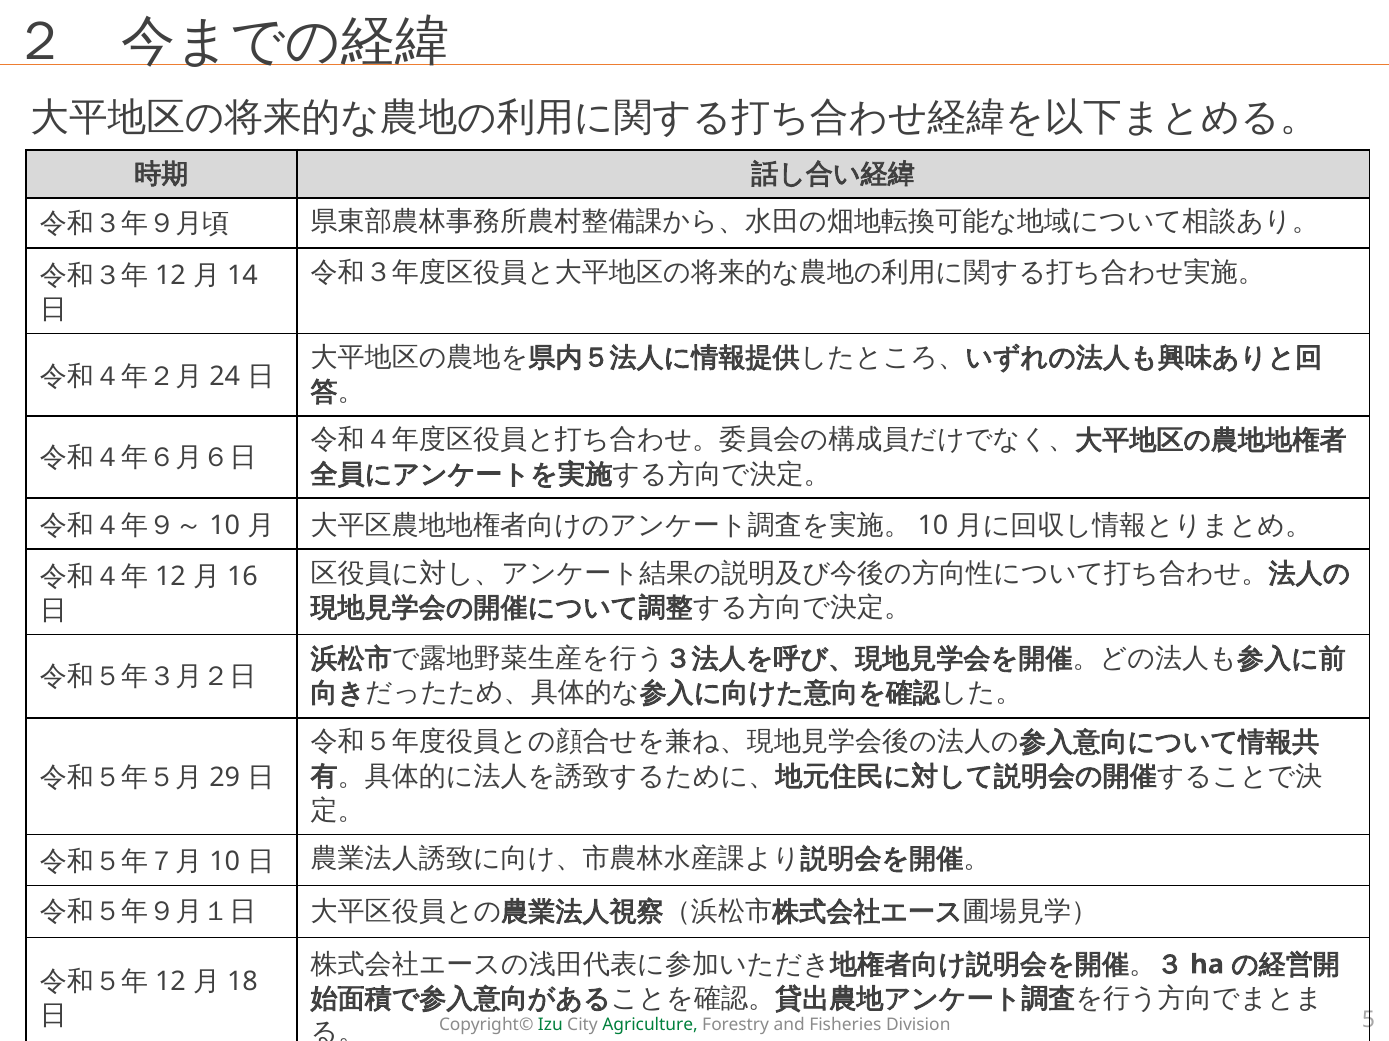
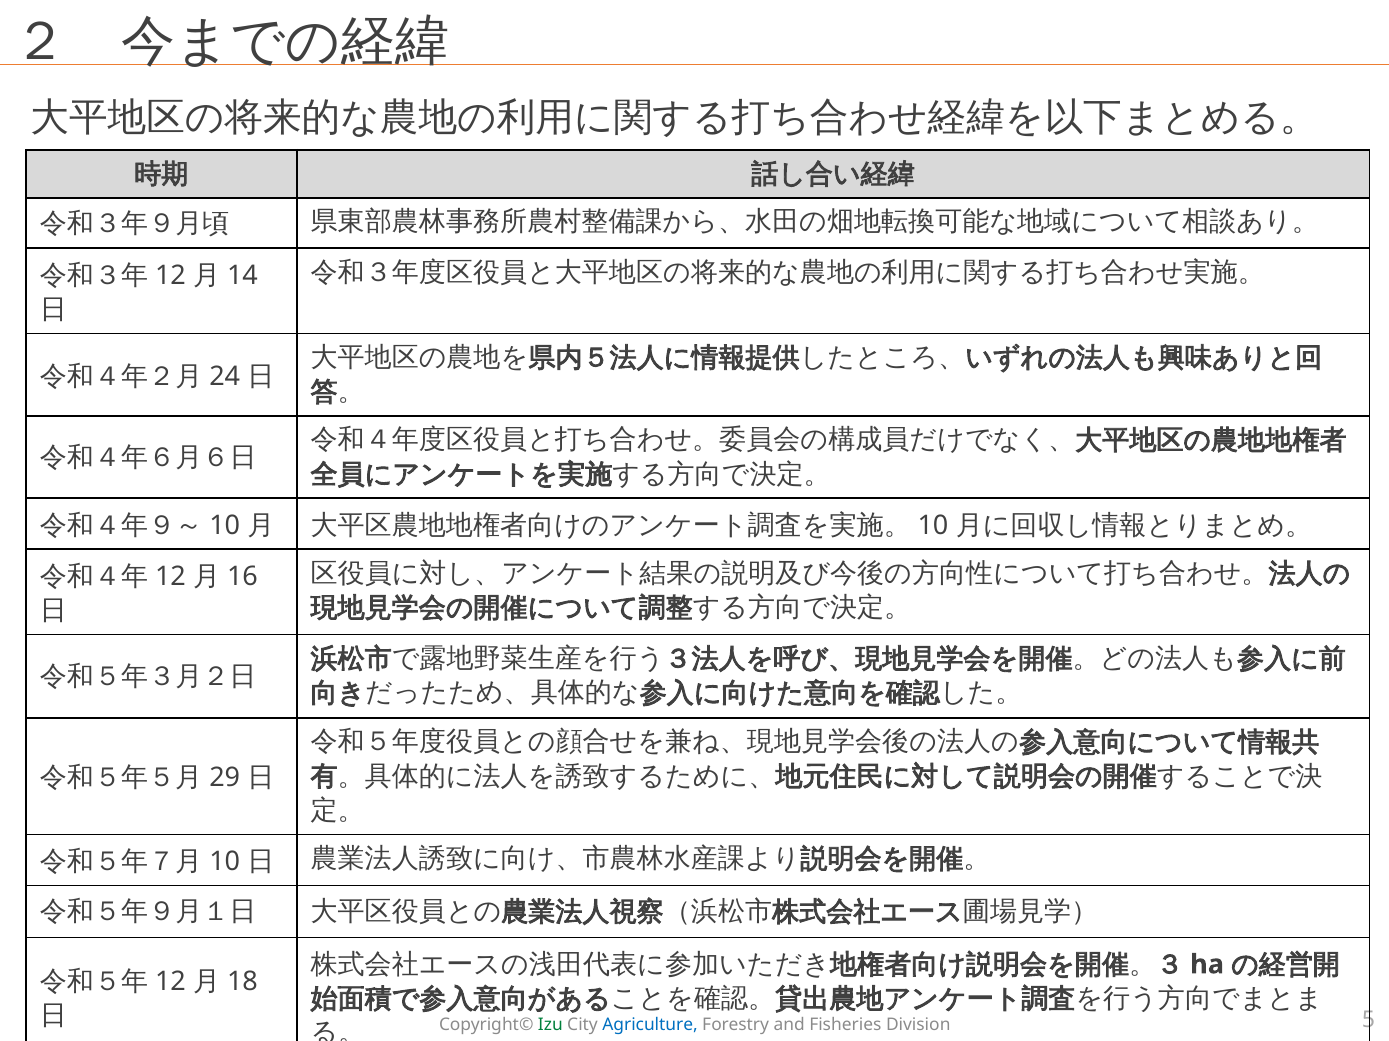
Agriculture colour: green -> blue
